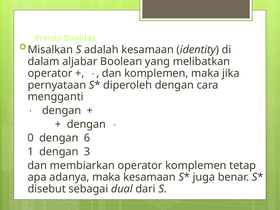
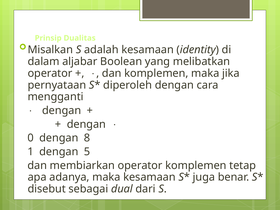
6: 6 -> 8
3: 3 -> 5
